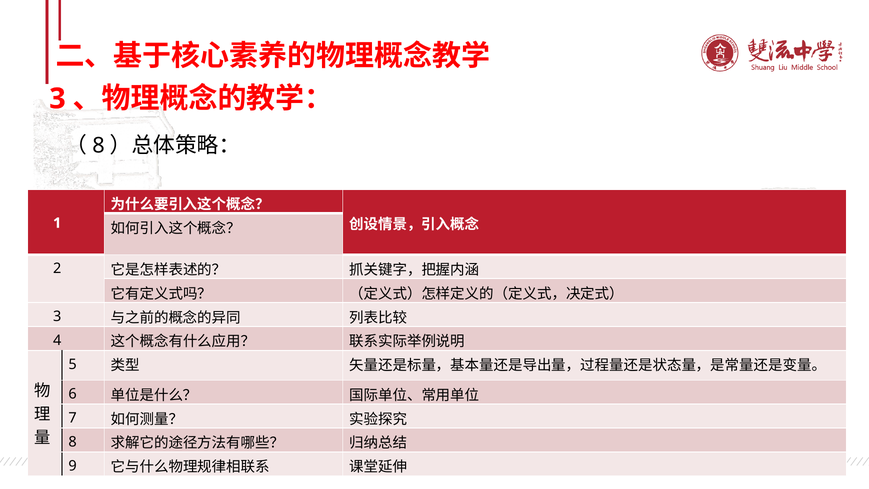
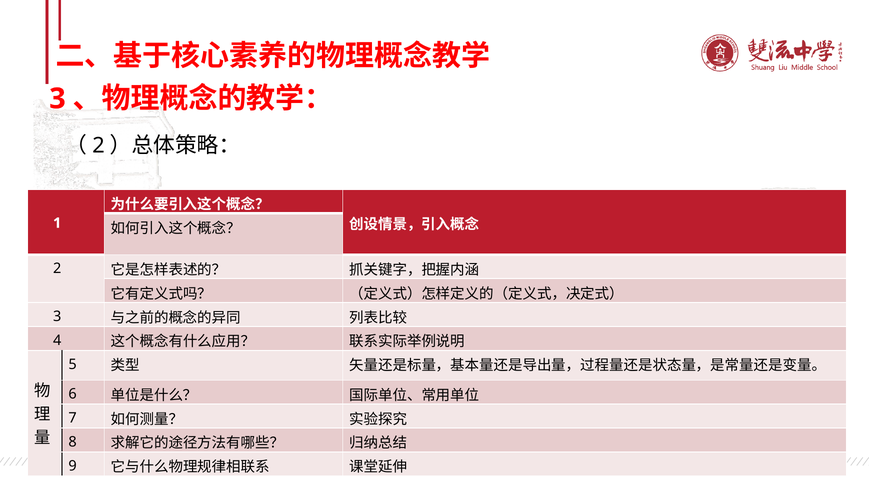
8 at (99, 145): 8 -> 2
